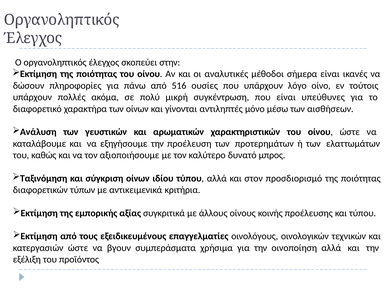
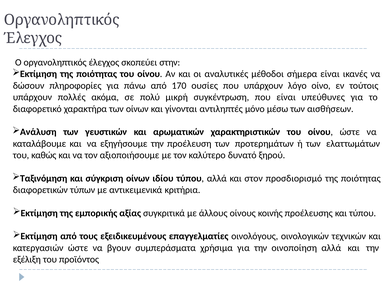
516: 516 -> 170
μπρος: μπρος -> ξηρού
